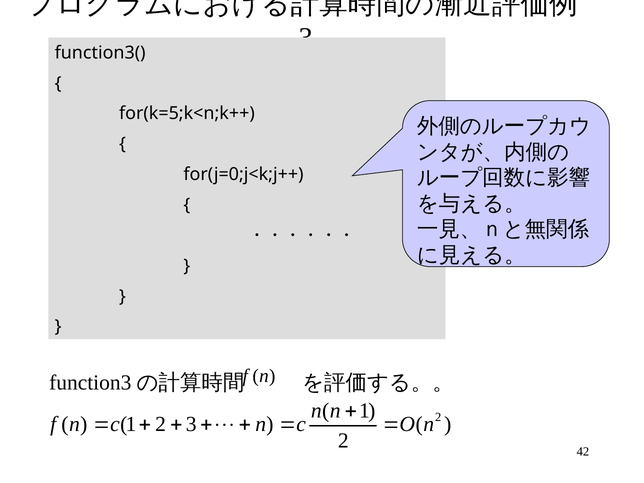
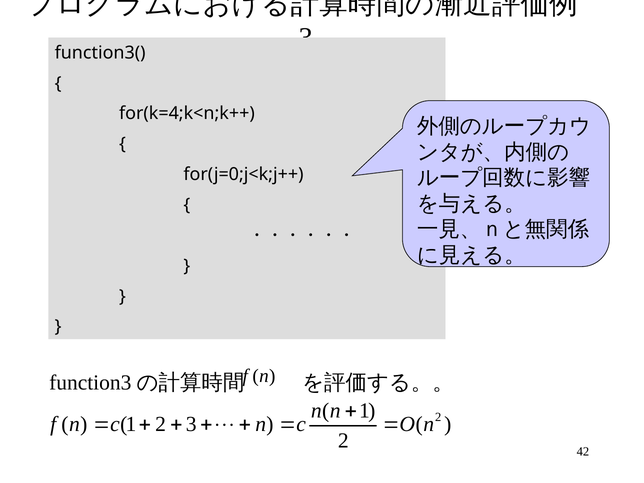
for(k=5;k<n;k++: for(k=5;k<n;k++ -> for(k=4;k<n;k++
